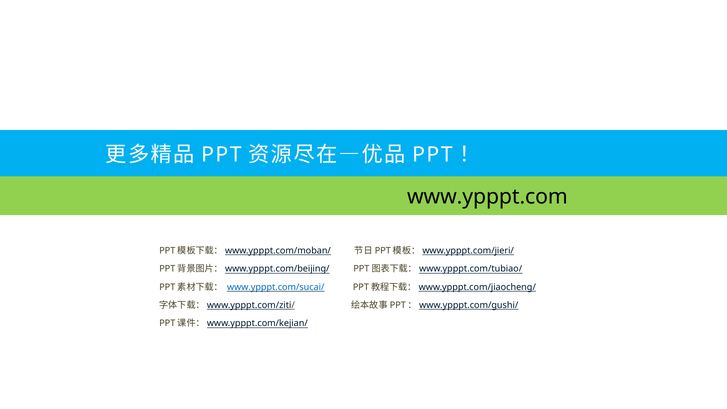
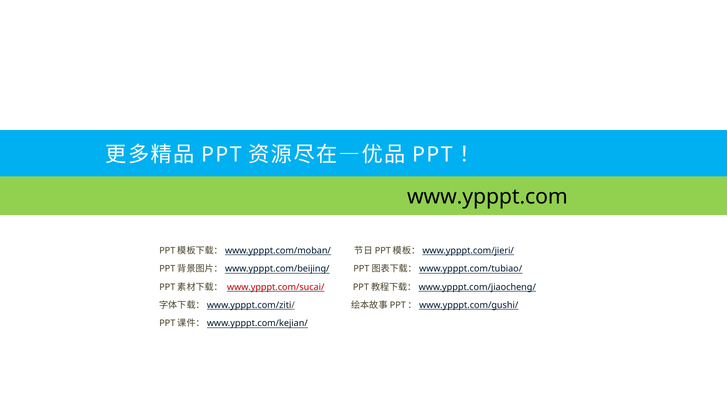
www.ypppt.com/sucai/ colour: blue -> red
